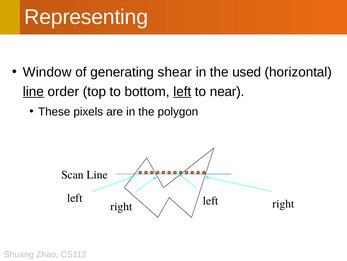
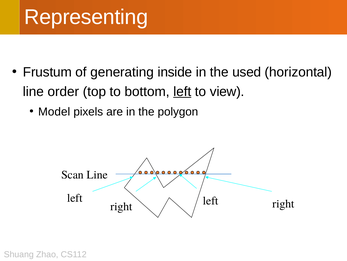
Window: Window -> Frustum
shear: shear -> inside
line at (33, 91) underline: present -> none
near: near -> view
These: These -> Model
